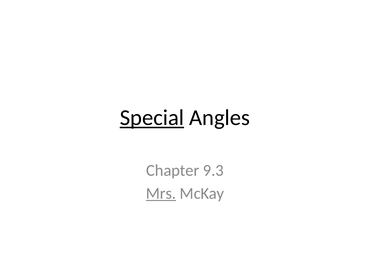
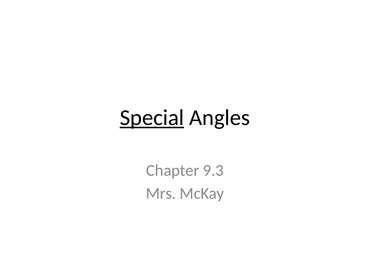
Mrs underline: present -> none
